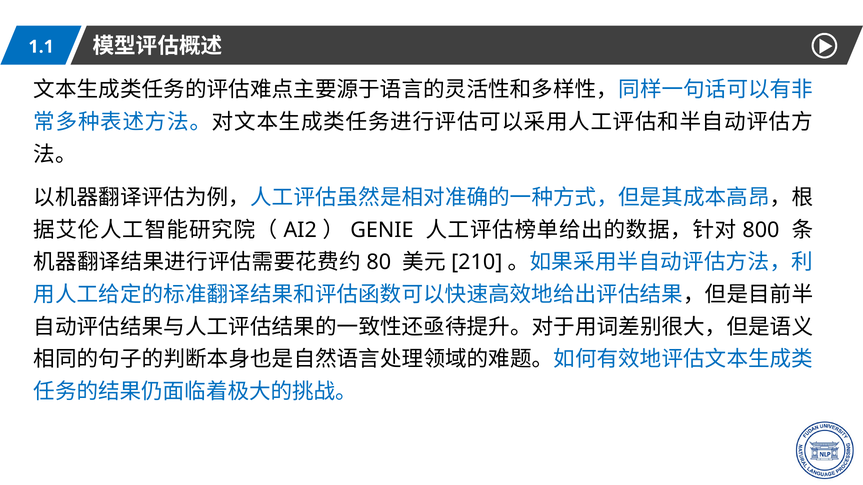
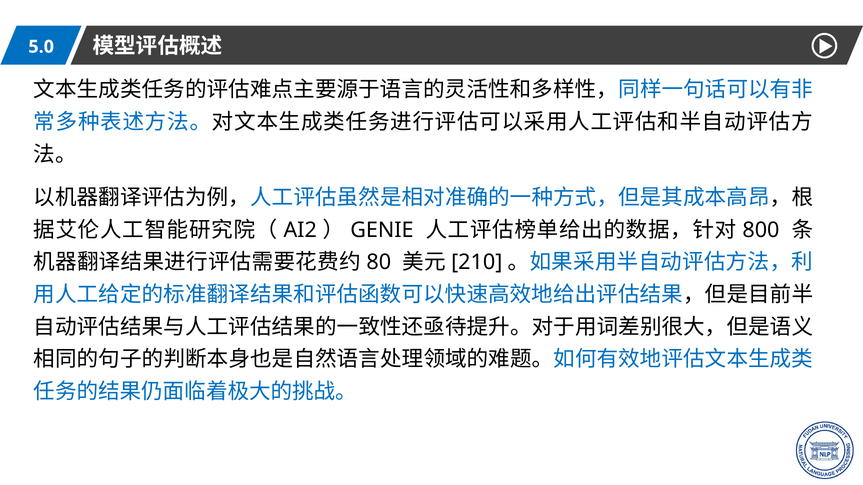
1.1: 1.1 -> 5.0
